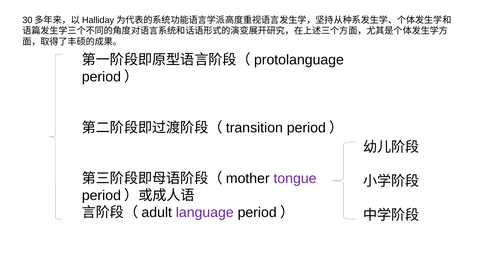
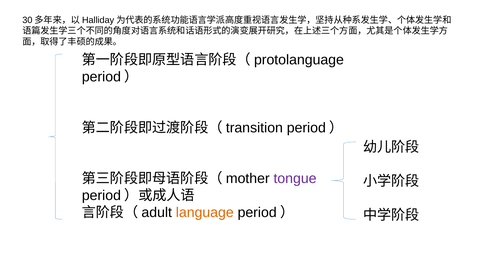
language colour: purple -> orange
